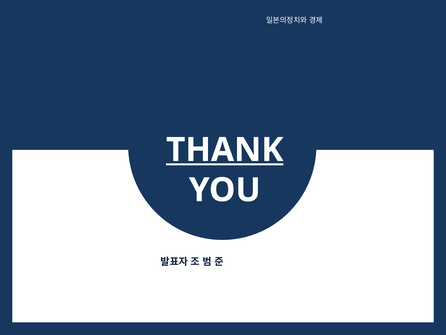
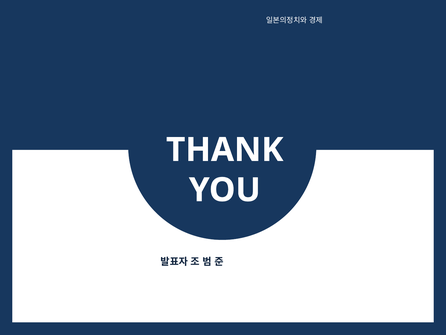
THANK underline: present -> none
